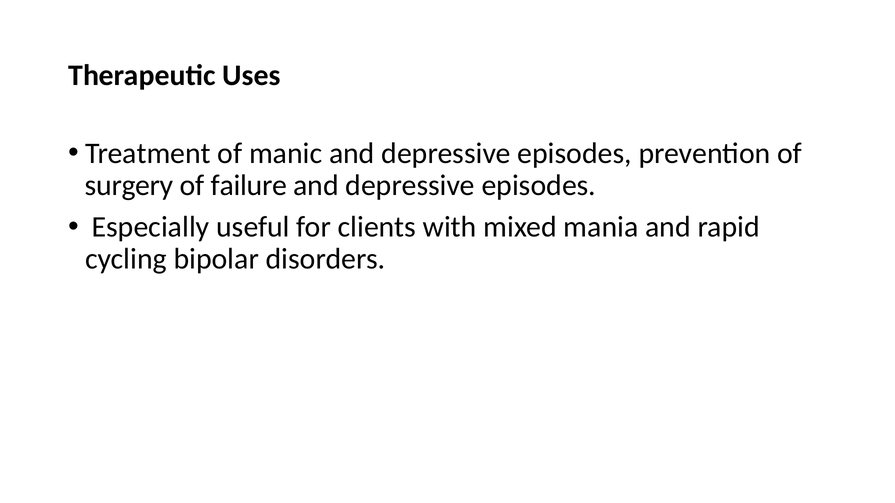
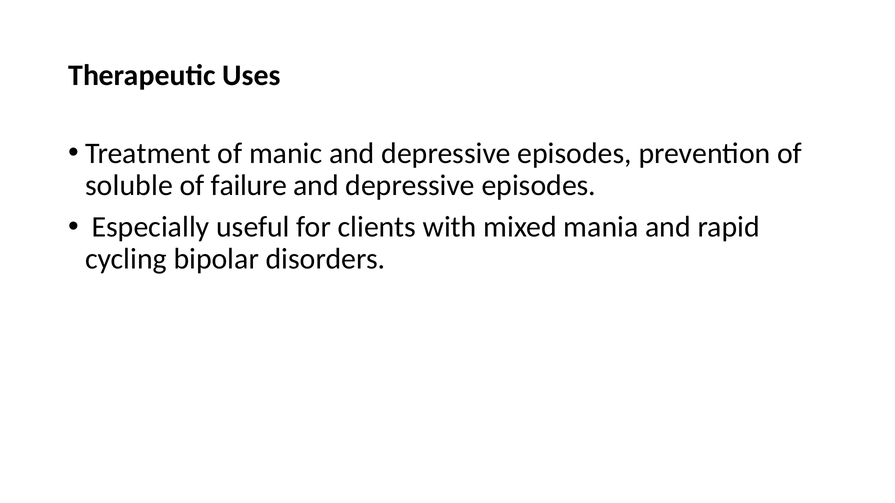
surgery: surgery -> soluble
